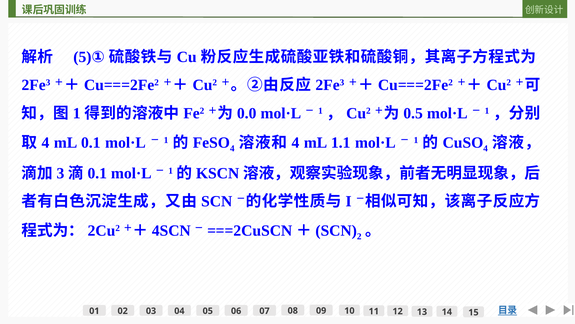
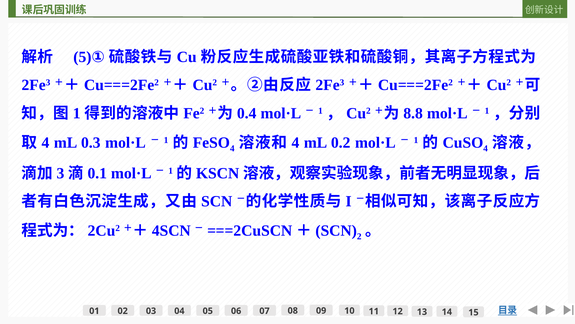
0.0: 0.0 -> 0.4
0.5: 0.5 -> 8.8
0.1: 0.1 -> 0.3
1.1: 1.1 -> 0.2
